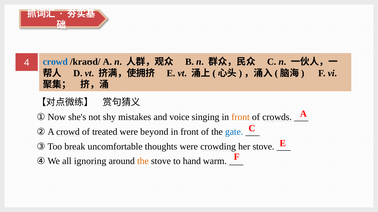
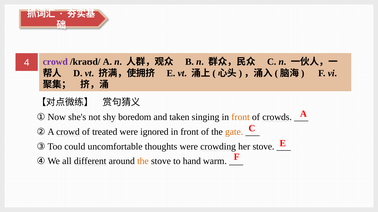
crowd at (55, 62) colour: blue -> purple
mistakes: mistakes -> boredom
voice: voice -> taken
beyond: beyond -> ignored
gate colour: blue -> orange
break: break -> could
ignoring: ignoring -> different
